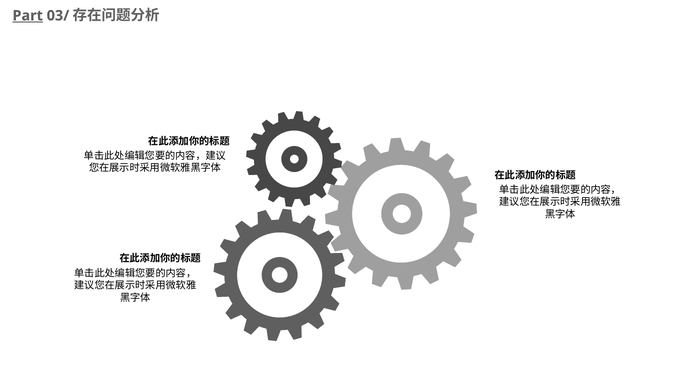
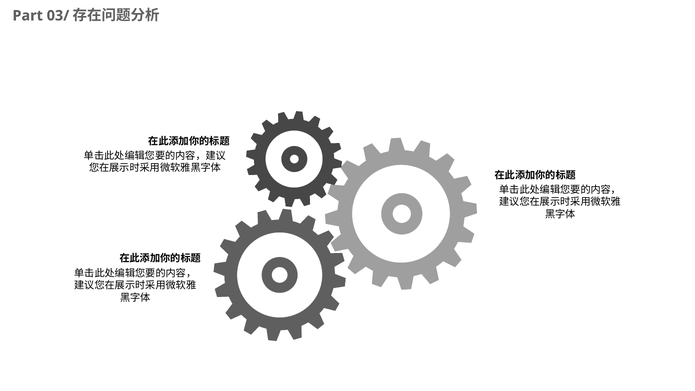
Part underline: present -> none
